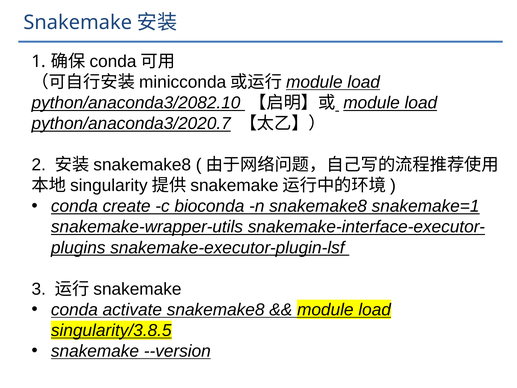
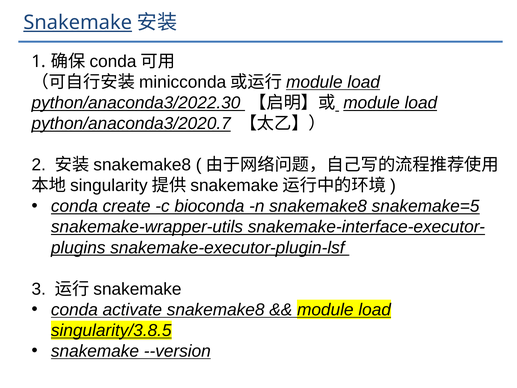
Snakemake at (78, 23) underline: none -> present
python/anaconda3/2082.10: python/anaconda3/2082.10 -> python/anaconda3/2022.30
snakemake=1: snakemake=1 -> snakemake=5
